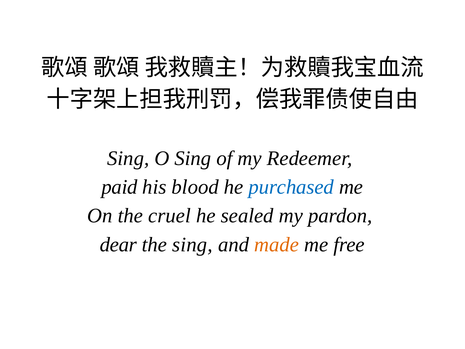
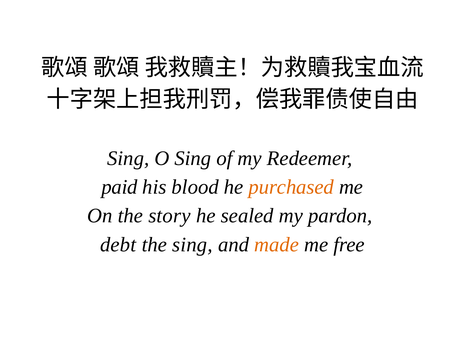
purchased colour: blue -> orange
cruel: cruel -> story
dear: dear -> debt
